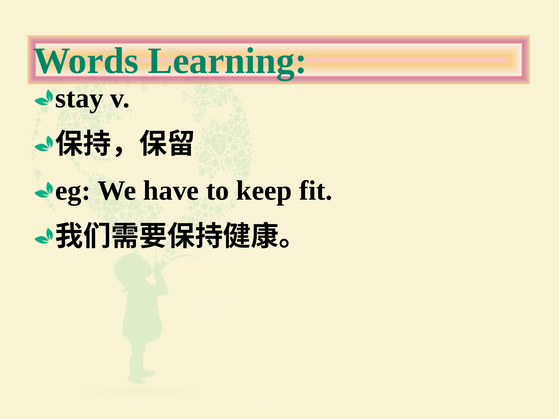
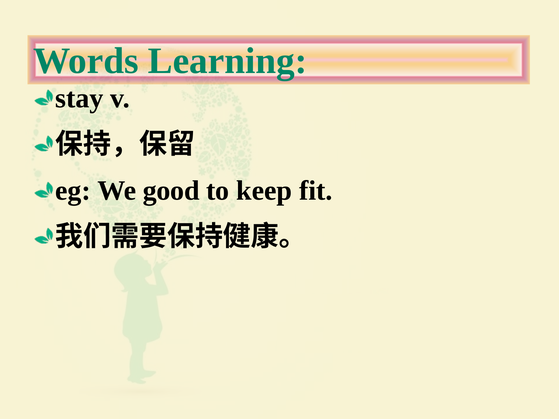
have: have -> good
